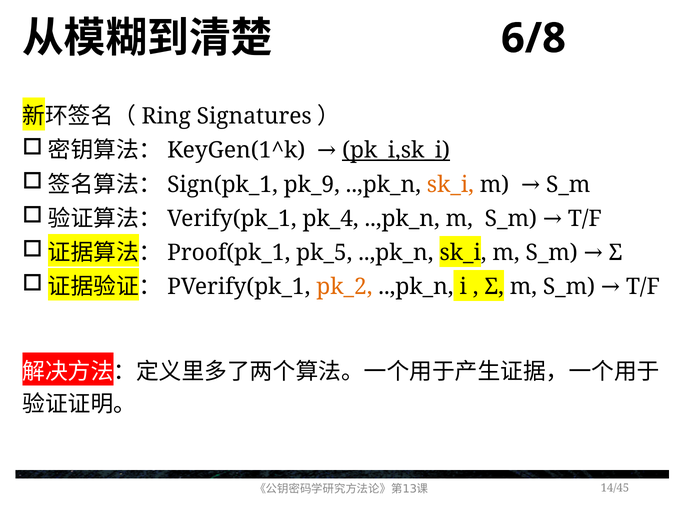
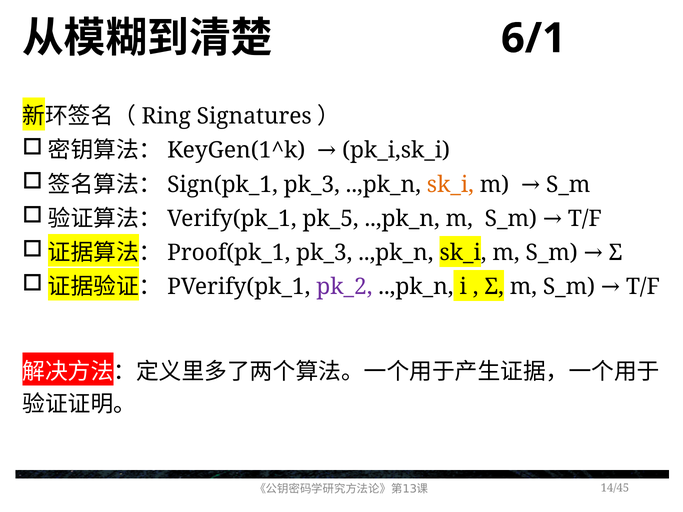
6/8: 6/8 -> 6/1
pk_i,sk_i underline: present -> none
pk_9 at (312, 185): pk_9 -> pk_3
pk_4: pk_4 -> pk_5
pk_5 at (324, 253): pk_5 -> pk_3
pk_2 colour: orange -> purple
